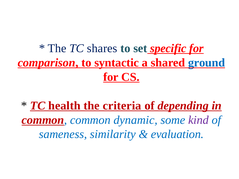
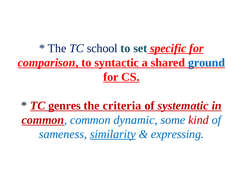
shares: shares -> school
health: health -> genres
depending: depending -> systematic
kind colour: purple -> red
similarity underline: none -> present
evaluation: evaluation -> expressing
